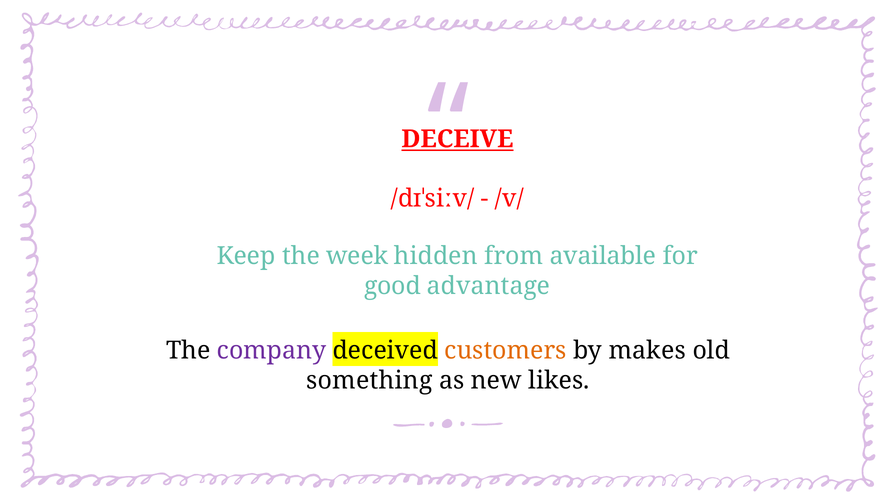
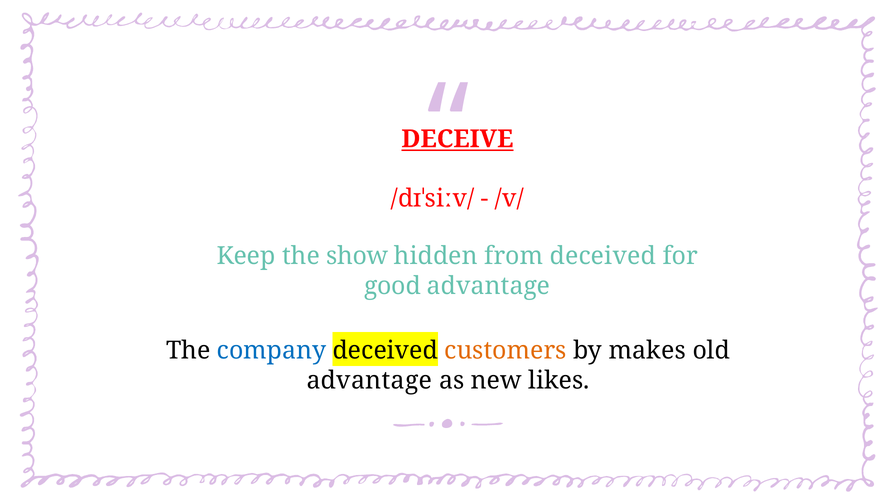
week: week -> show
from available: available -> deceived
company colour: purple -> blue
something at (369, 381): something -> advantage
